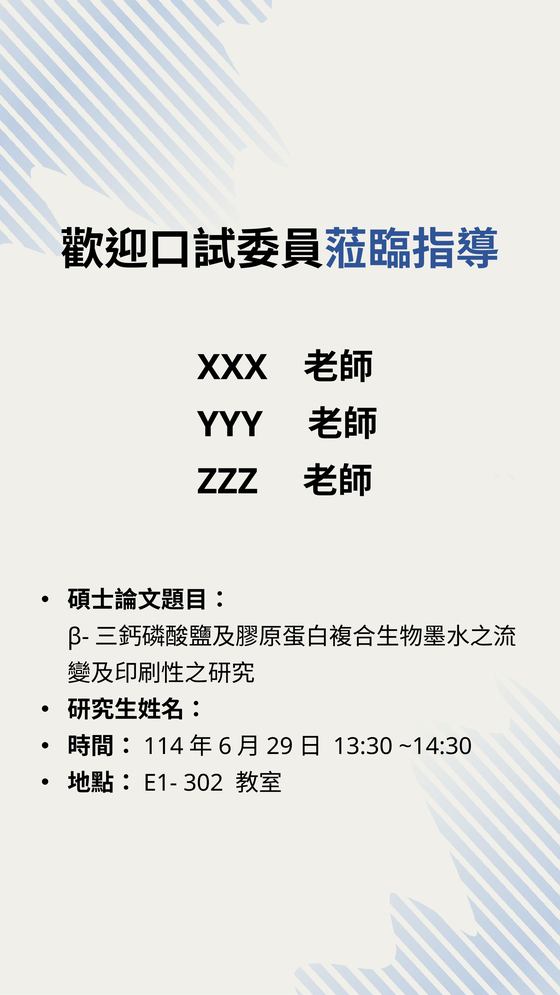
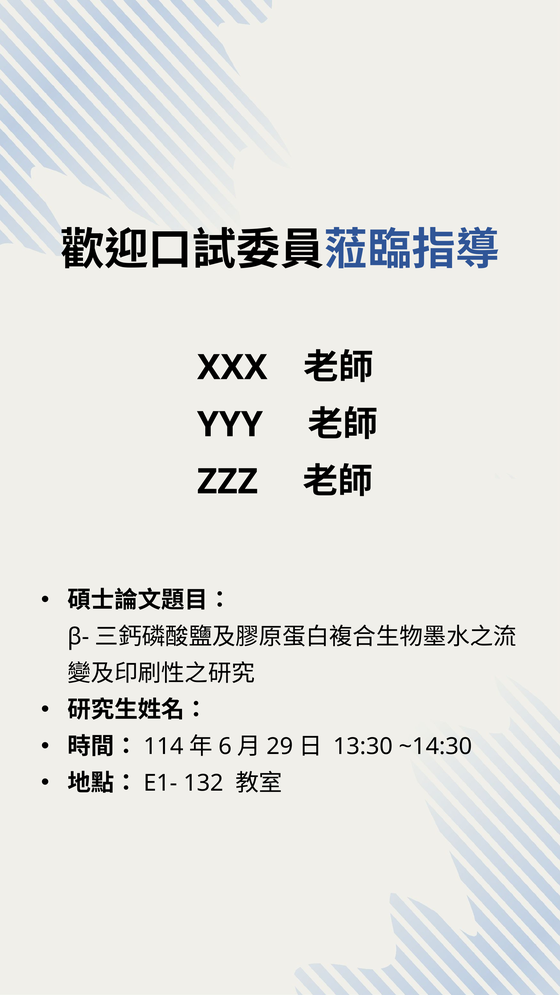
302: 302 -> 132
